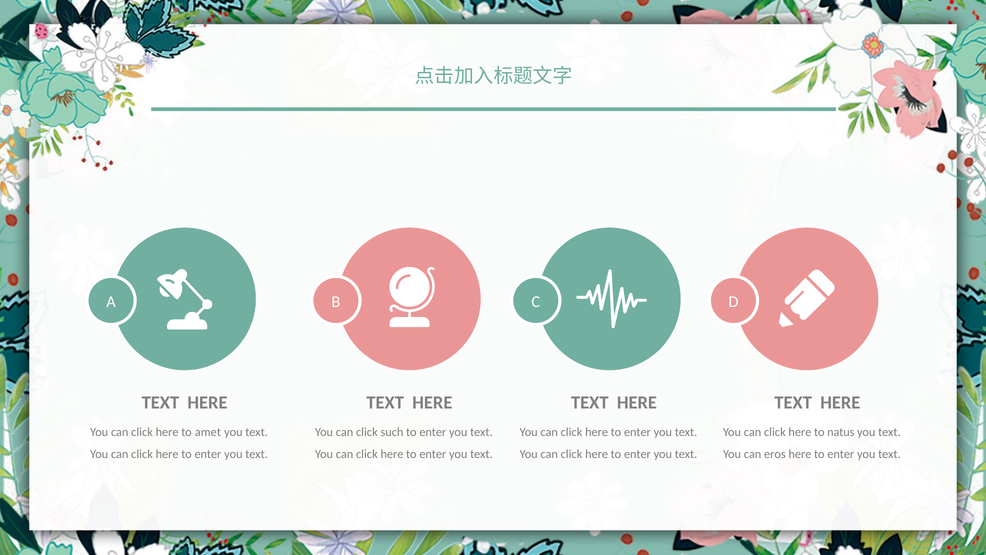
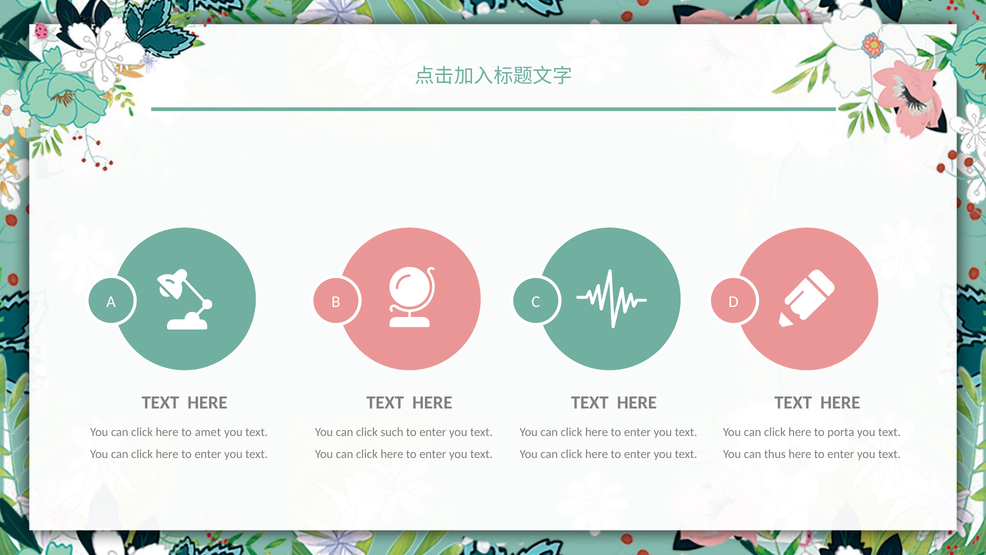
natus: natus -> porta
eros: eros -> thus
